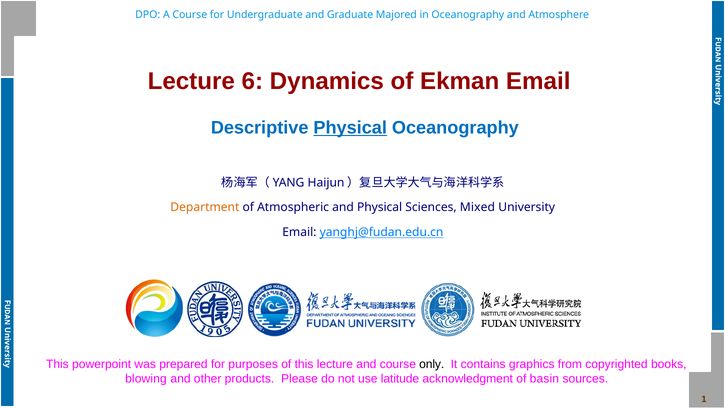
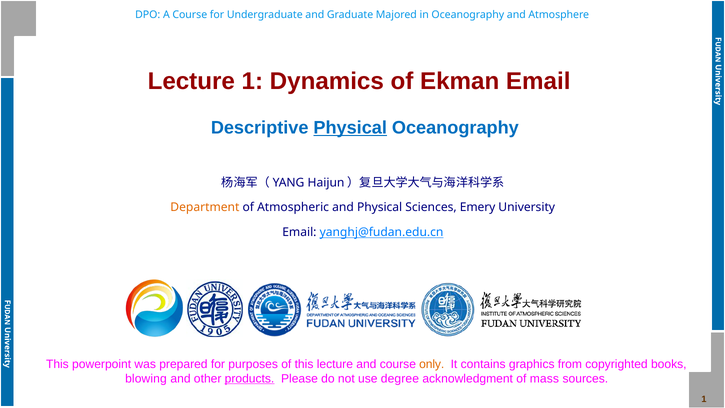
Lecture 6: 6 -> 1
Mixed: Mixed -> Emery
only colour: black -> orange
products underline: none -> present
latitude: latitude -> degree
basin: basin -> mass
